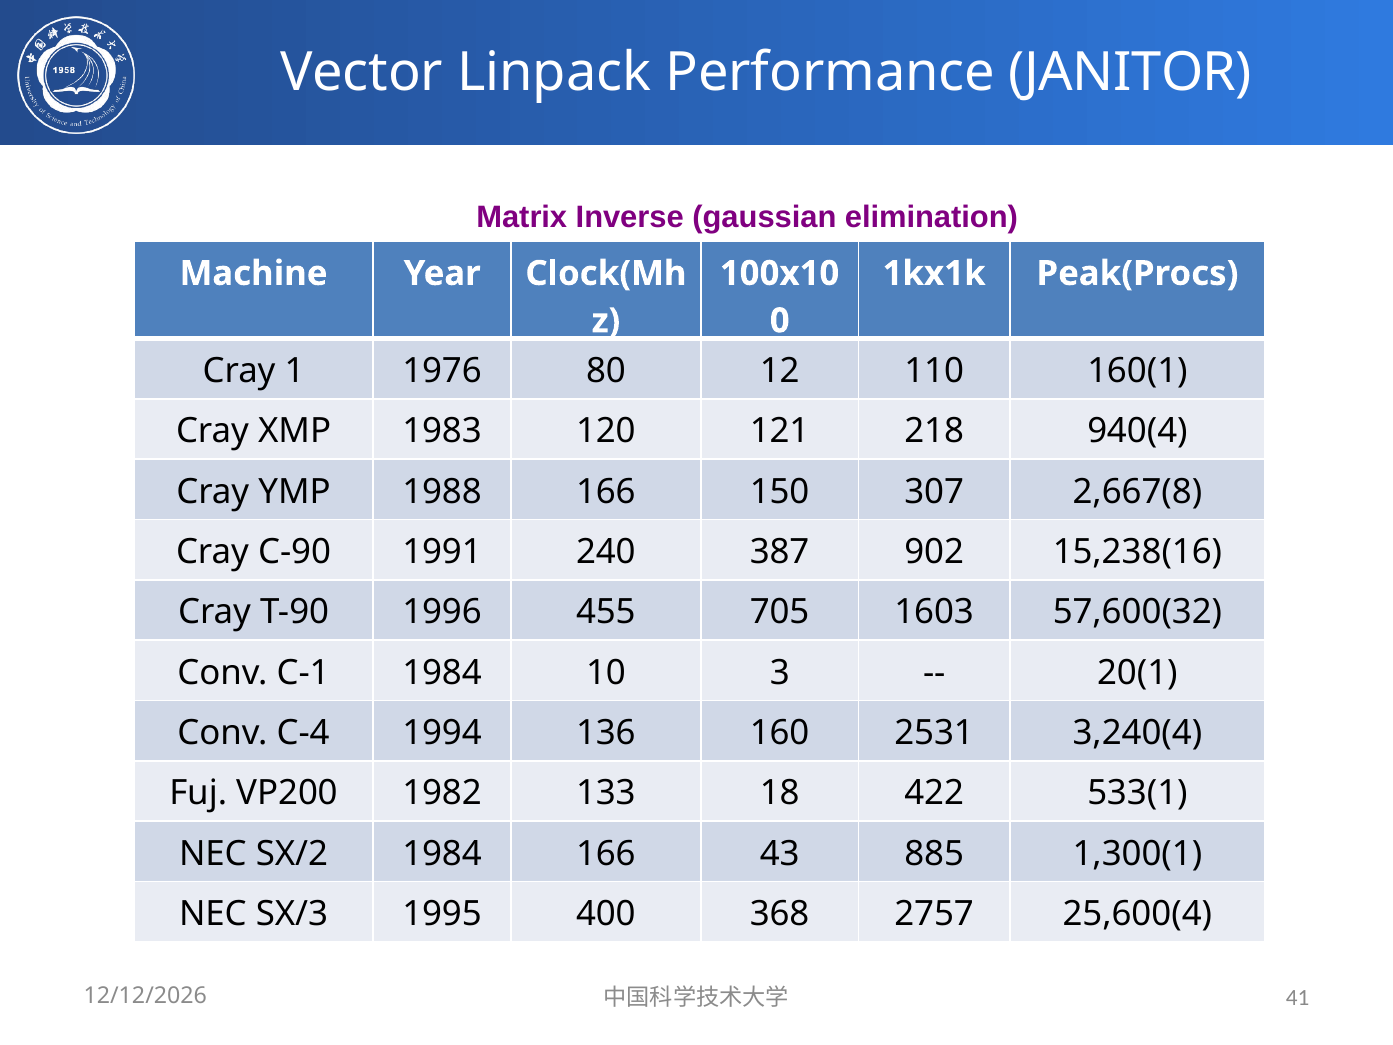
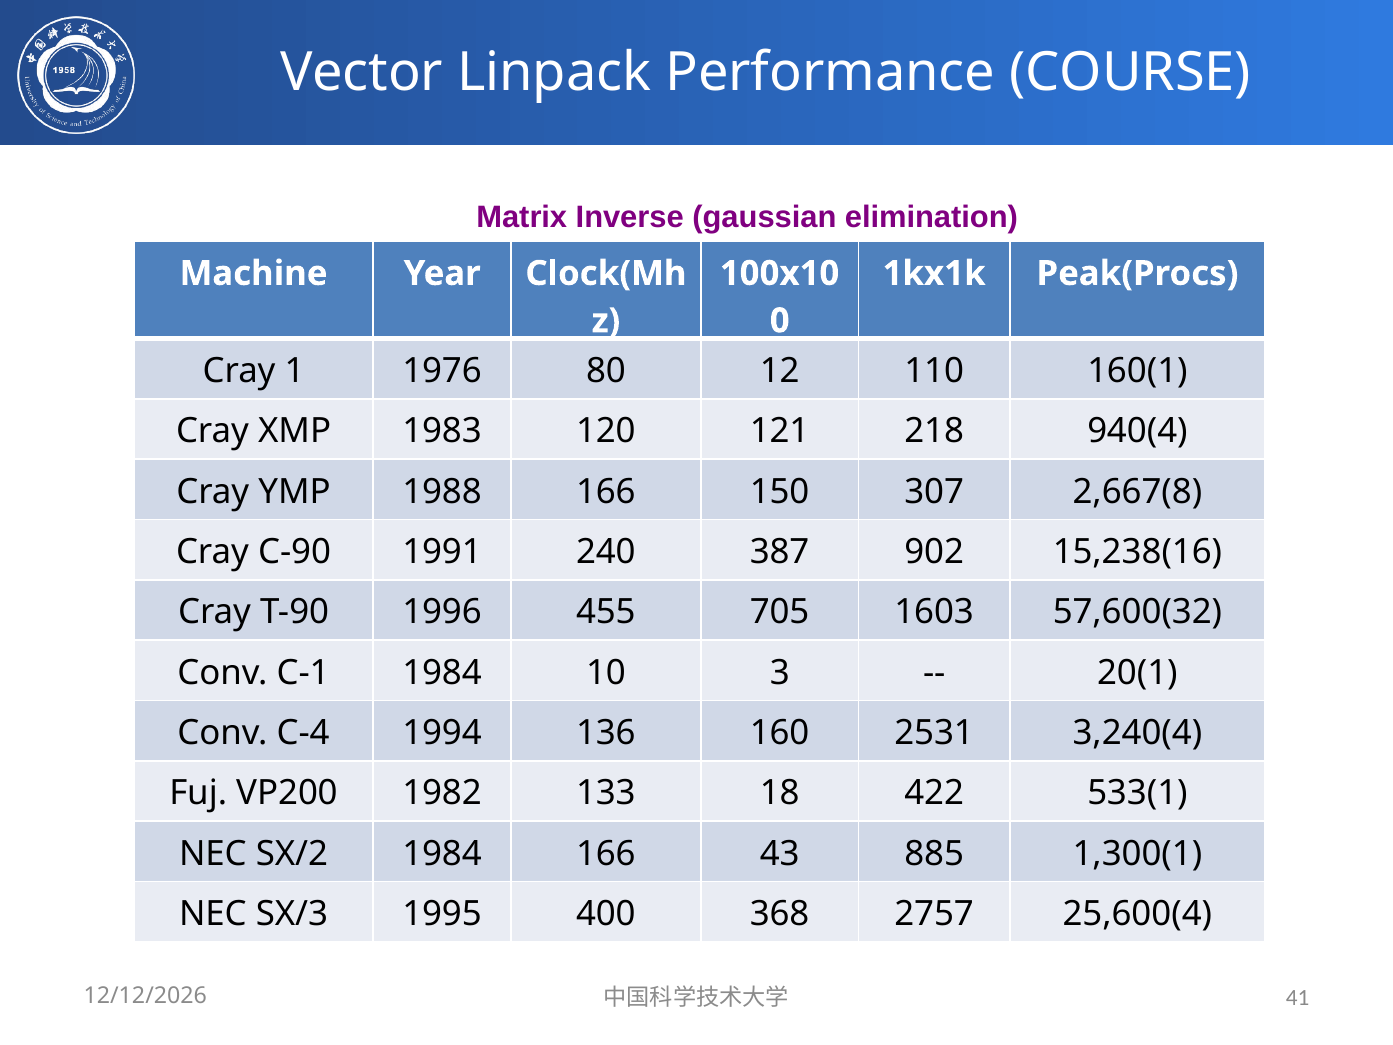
JANITOR: JANITOR -> COURSE
